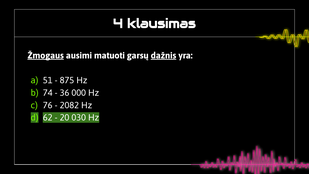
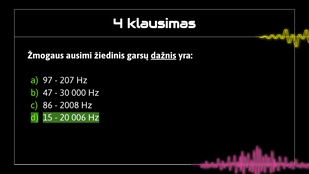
Žmogaus underline: present -> none
matuoti: matuoti -> žiedinis
51: 51 -> 97
875: 875 -> 207
74: 74 -> 47
36: 36 -> 30
76: 76 -> 86
2082: 2082 -> 2008
62: 62 -> 15
030: 030 -> 006
